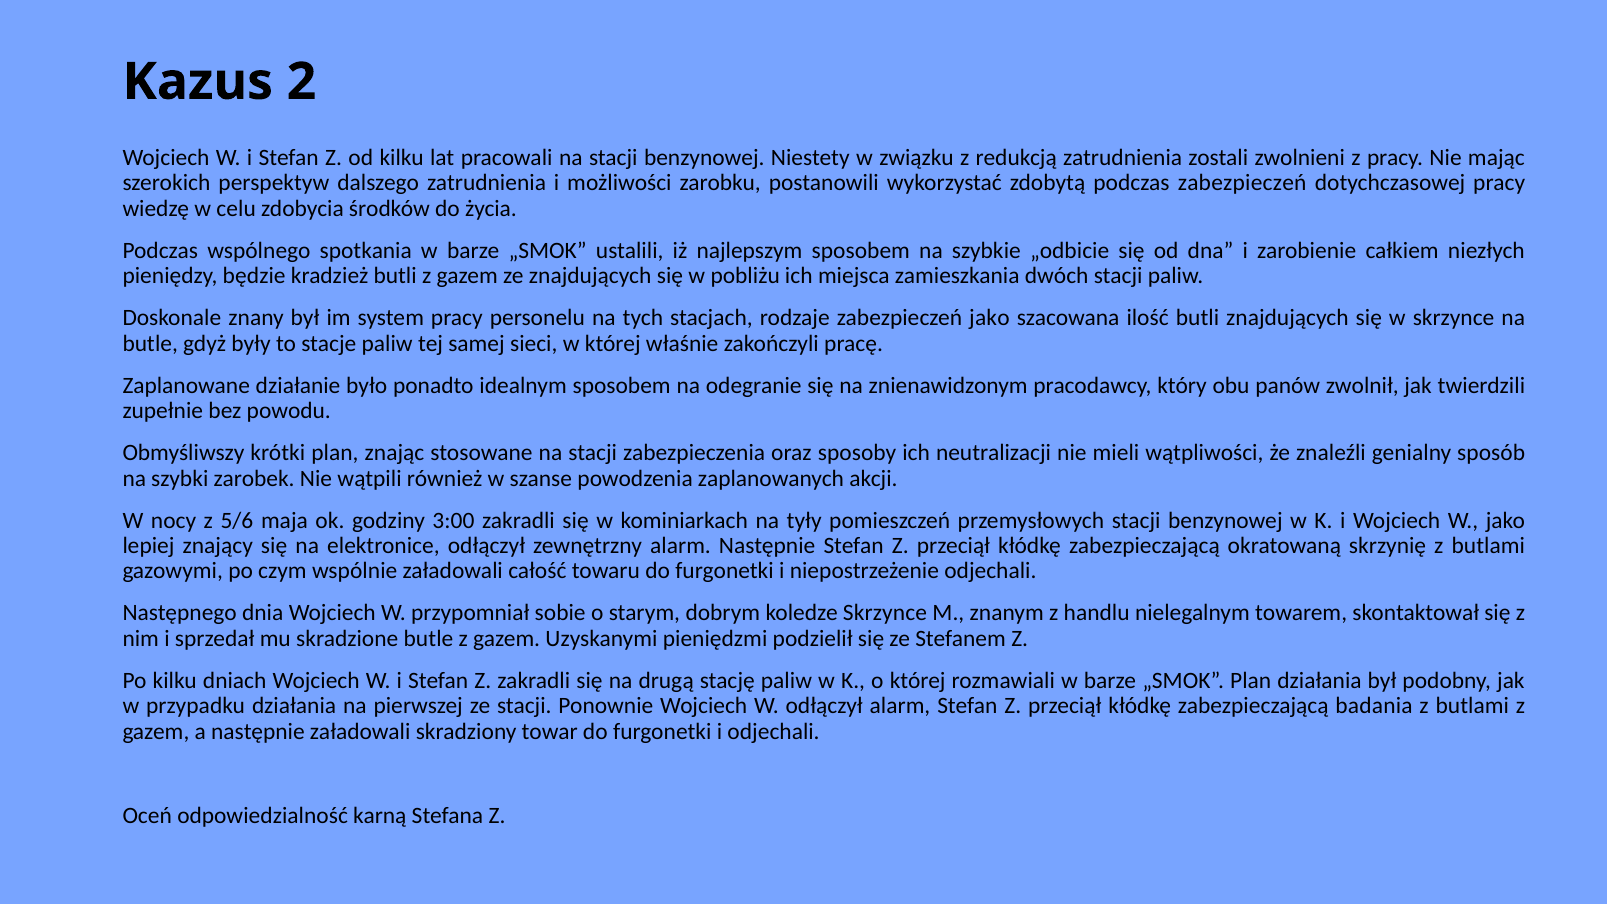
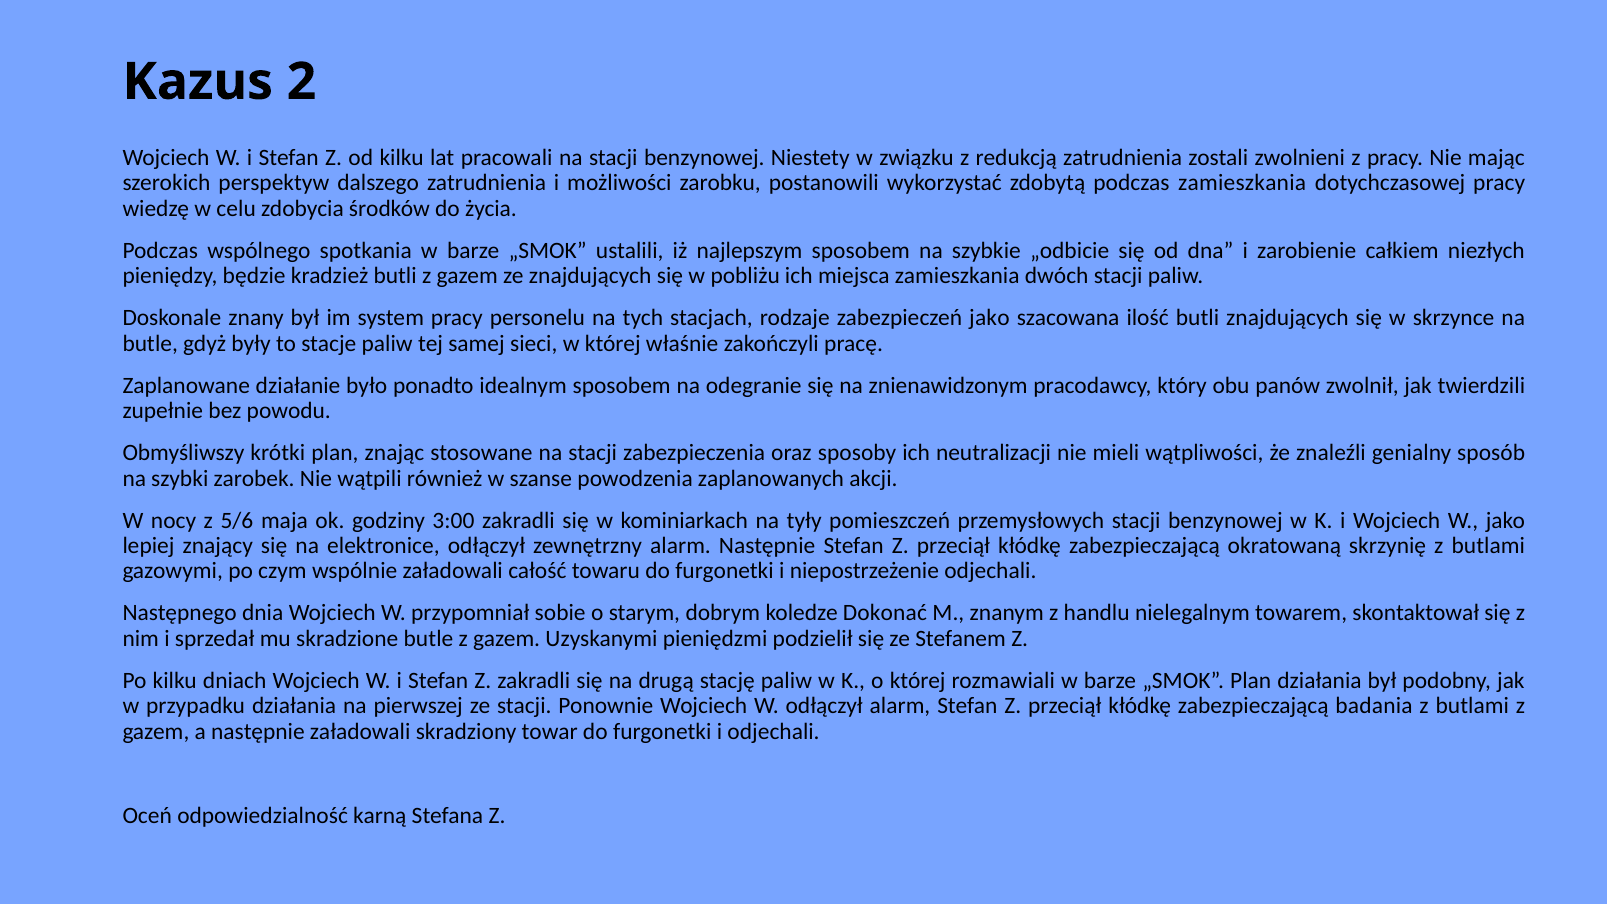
podczas zabezpieczeń: zabezpieczeń -> zamieszkania
koledze Skrzynce: Skrzynce -> Dokonać
